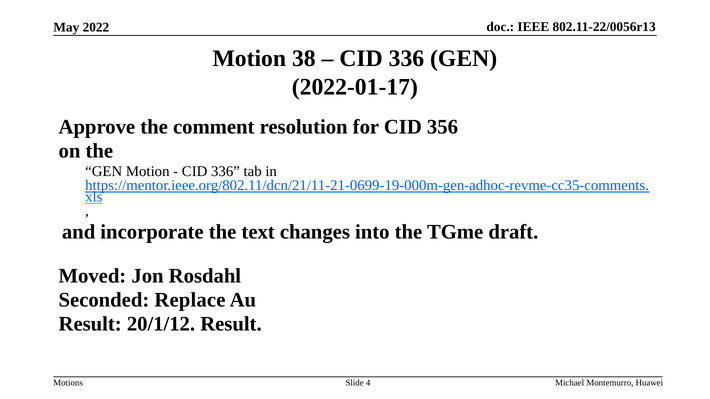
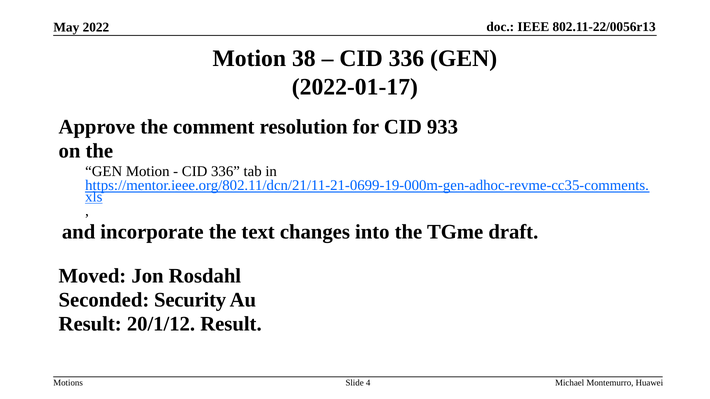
356: 356 -> 933
Replace: Replace -> Security
